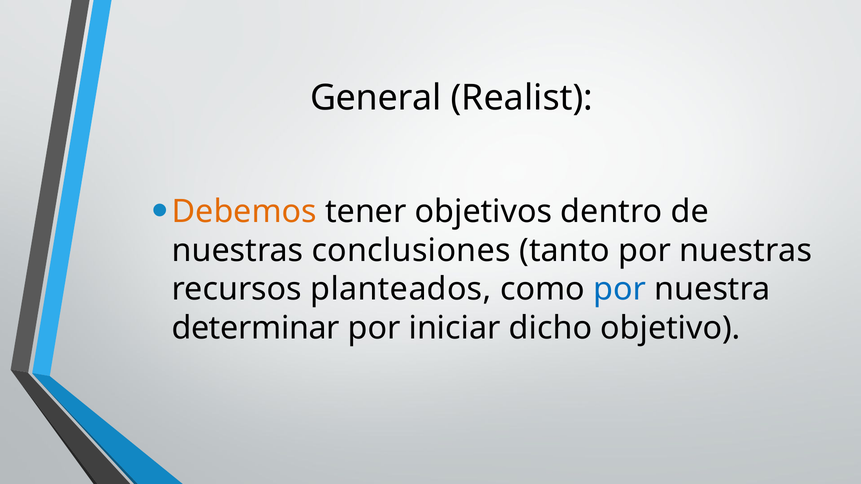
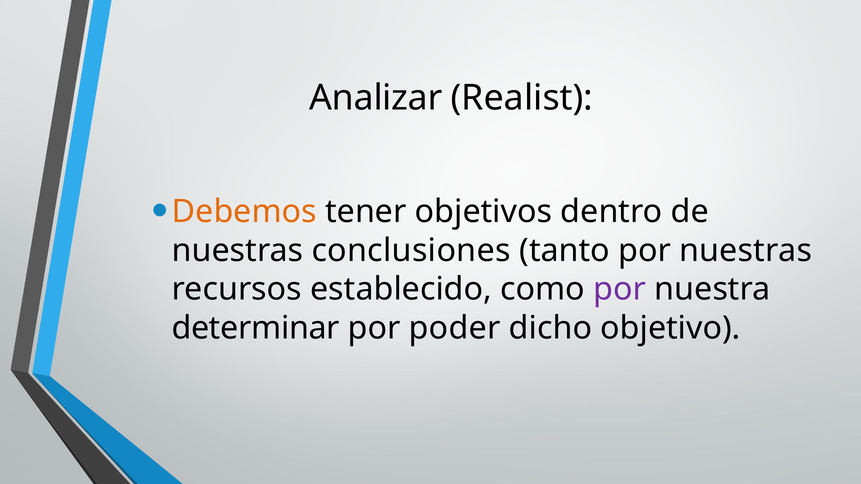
General: General -> Analizar
planteados: planteados -> establecido
por at (620, 289) colour: blue -> purple
iniciar: iniciar -> poder
